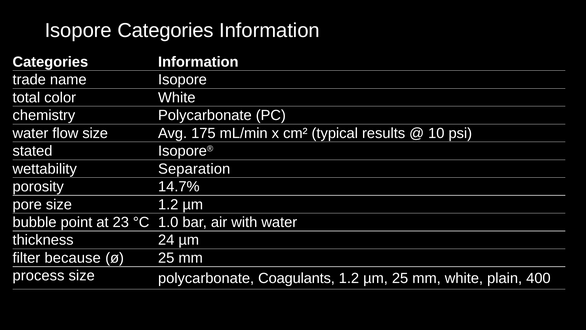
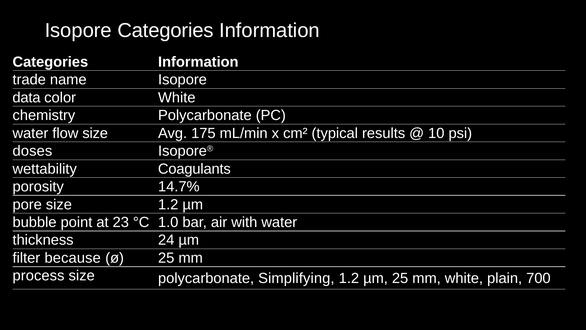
total: total -> data
stated: stated -> doses
Separation: Separation -> Coagulants
Coagulants: Coagulants -> Simplifying
400: 400 -> 700
